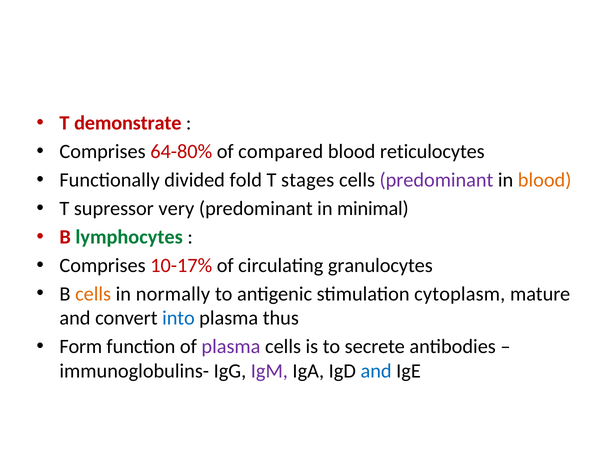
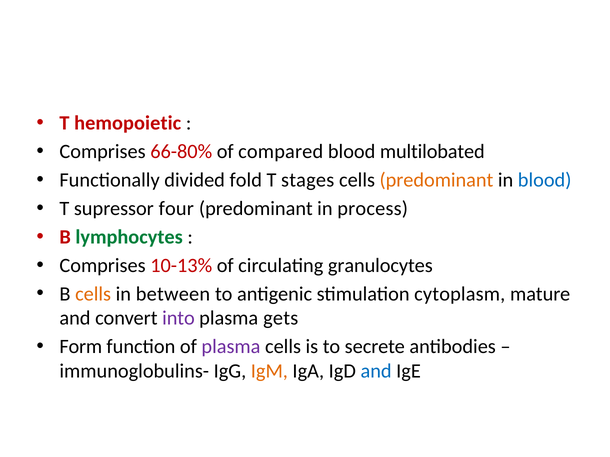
demonstrate: demonstrate -> hemopoietic
64-80%: 64-80% -> 66-80%
reticulocytes: reticulocytes -> multilobated
predominant at (436, 180) colour: purple -> orange
blood at (545, 180) colour: orange -> blue
very: very -> four
minimal: minimal -> process
10-17%: 10-17% -> 10-13%
normally: normally -> between
into colour: blue -> purple
thus: thus -> gets
IgM colour: purple -> orange
